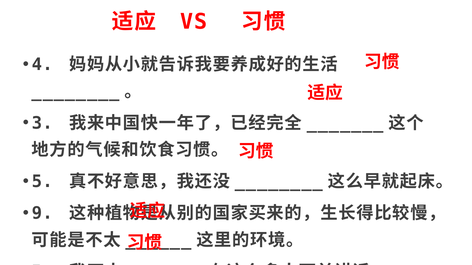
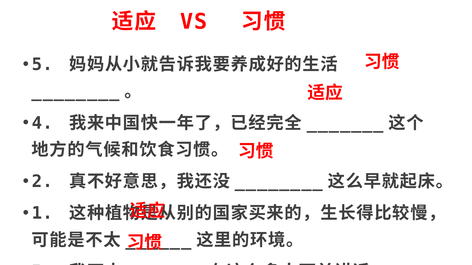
4 at (42, 65): 4 -> 5
3: 3 -> 4
5 at (42, 182): 5 -> 2
9: 9 -> 1
